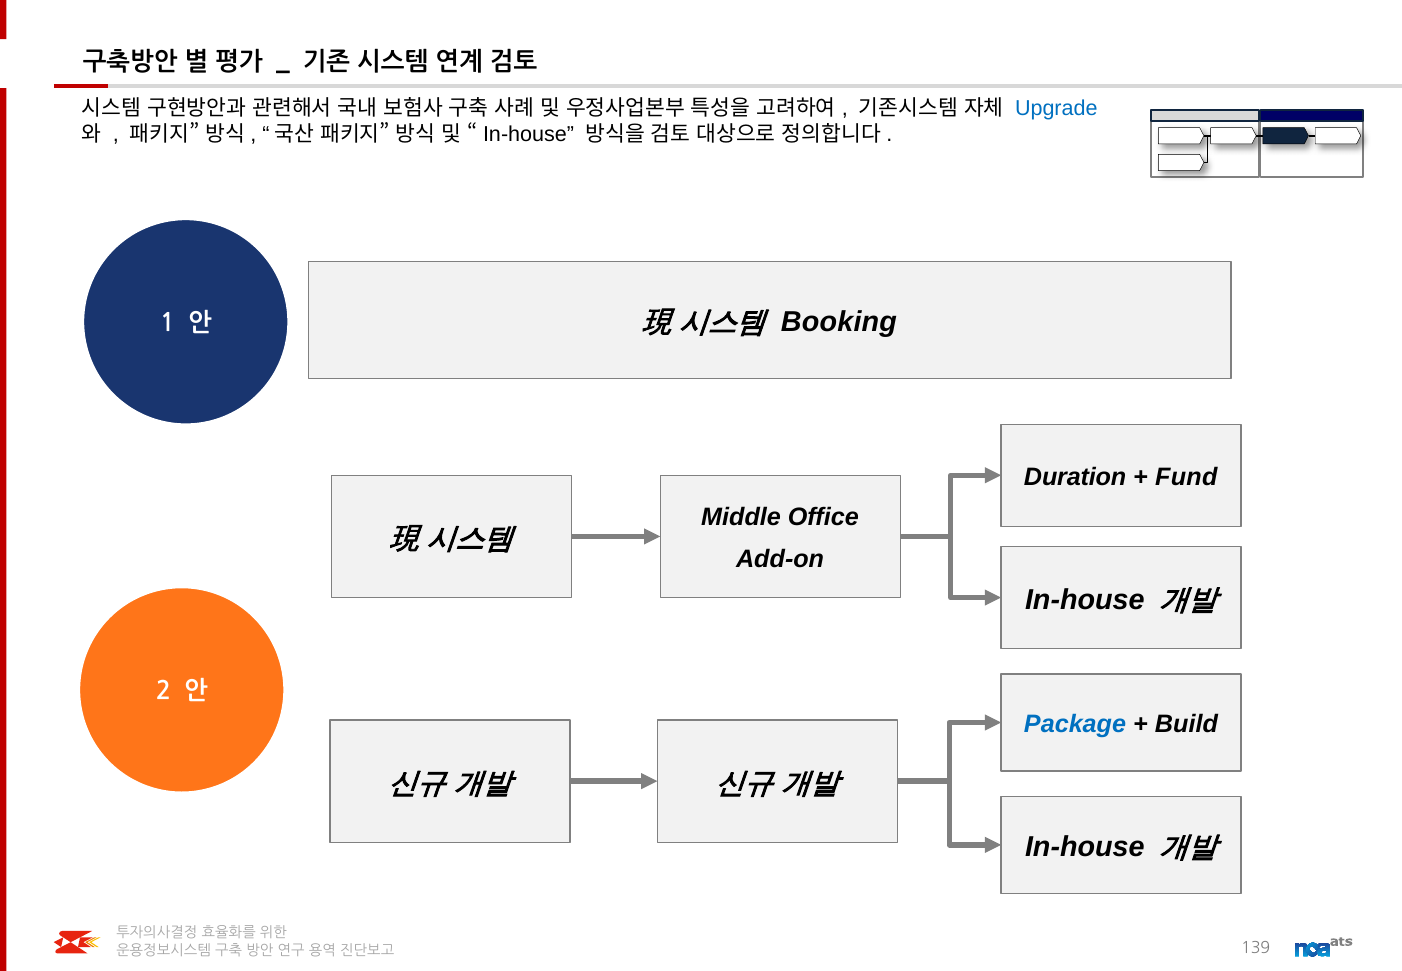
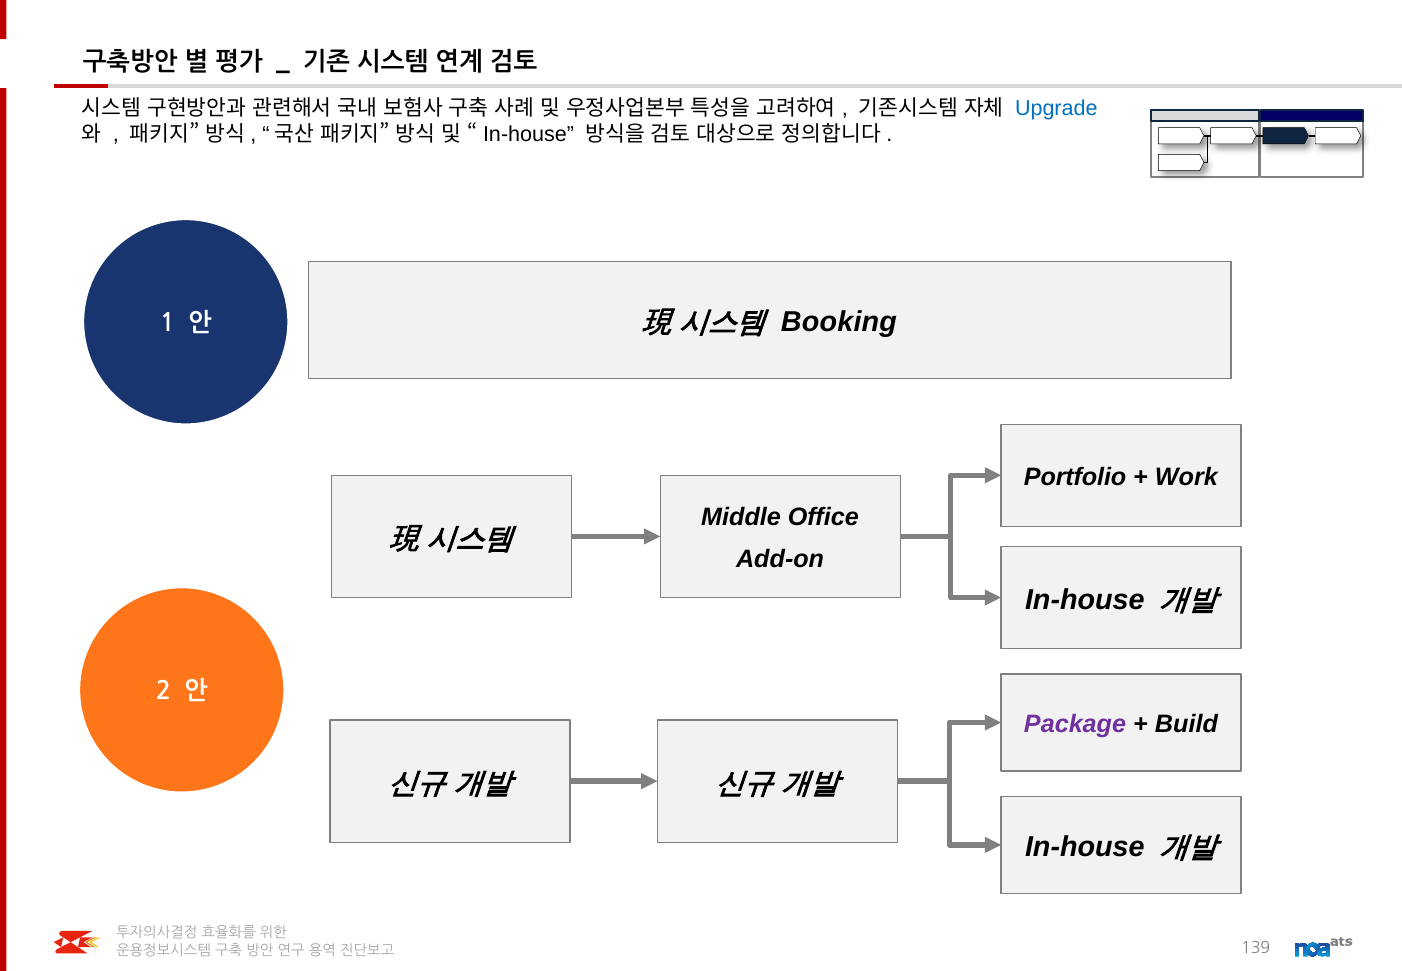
Duration: Duration -> Portfolio
Fund: Fund -> Work
Package colour: blue -> purple
